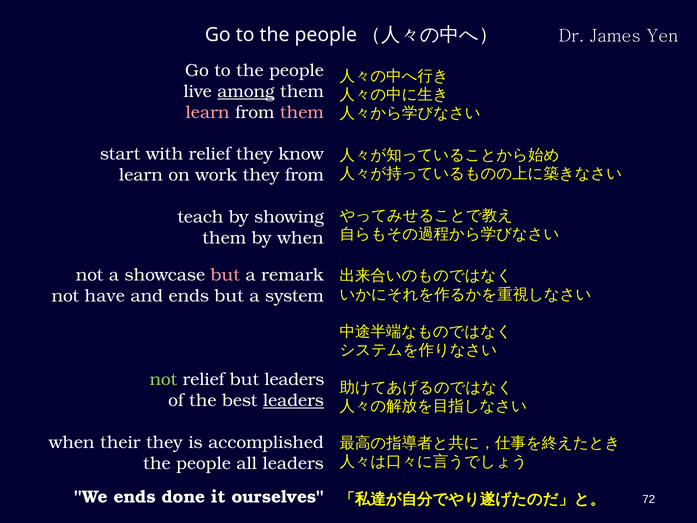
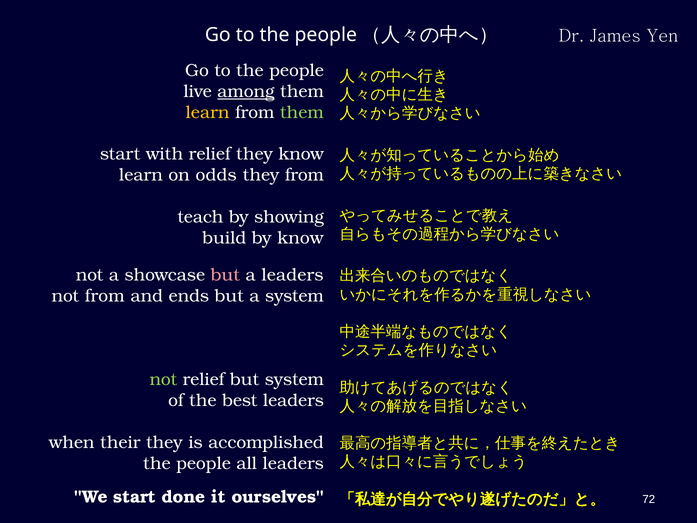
learn at (208, 112) colour: pink -> yellow
them at (302, 112) colour: pink -> light green
work: work -> odds
them at (224, 238): them -> build
by when: when -> know
a remark: remark -> leaders
not have: have -> from
but leaders: leaders -> system
leaders at (293, 400) underline: present -> none
We ends: ends -> start
